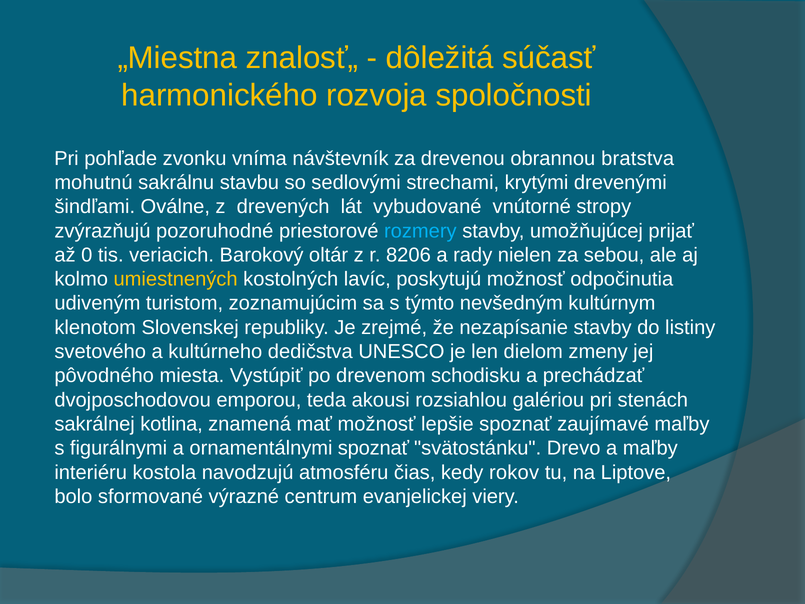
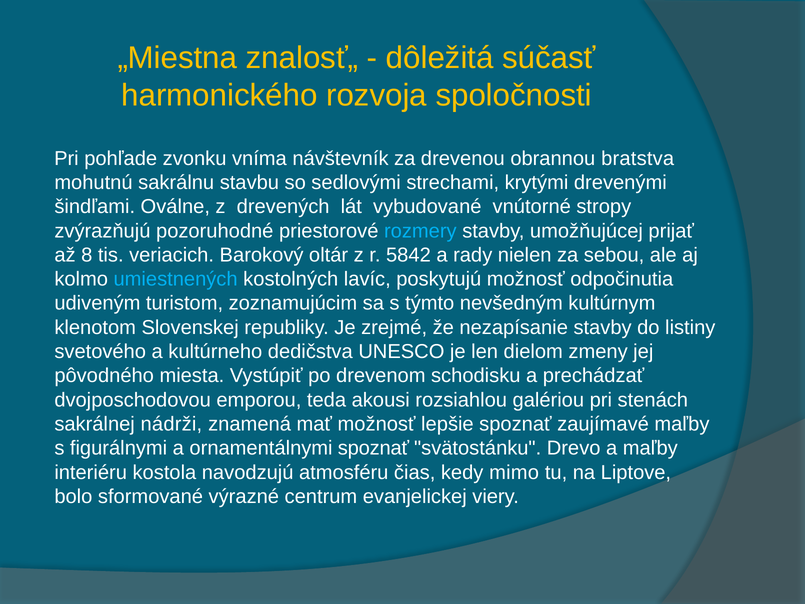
0: 0 -> 8
8206: 8206 -> 5842
umiestnených colour: yellow -> light blue
kotlina: kotlina -> nádrži
rokov: rokov -> mimo
